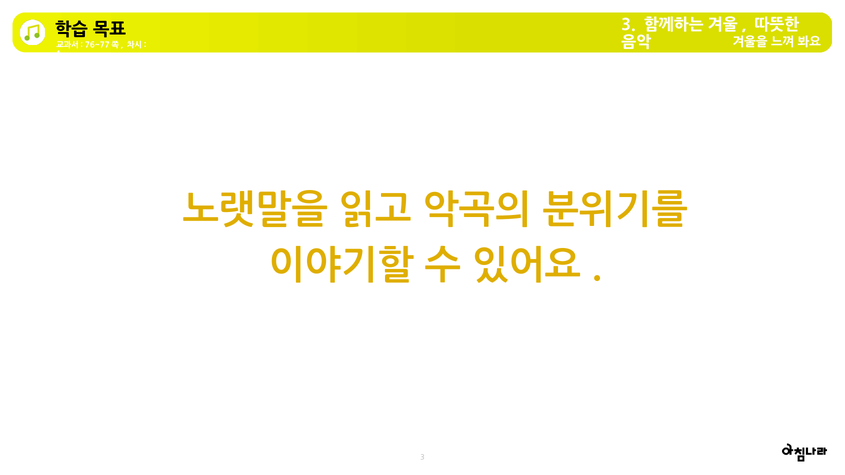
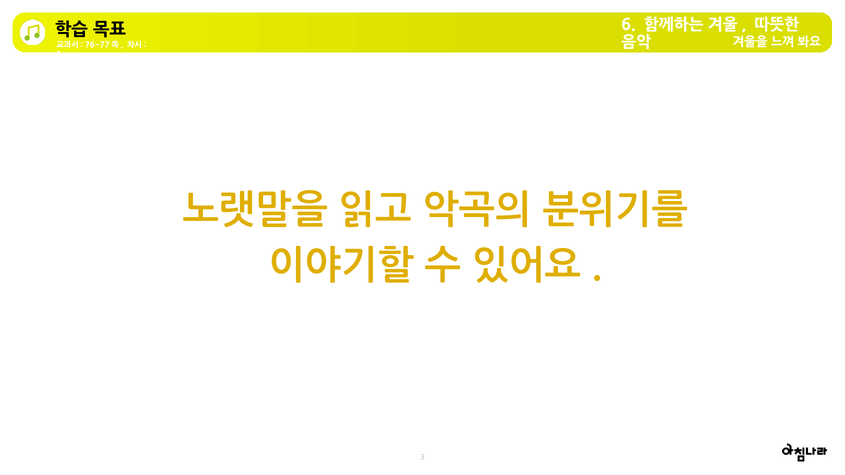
3 at (629, 25): 3 -> 6
